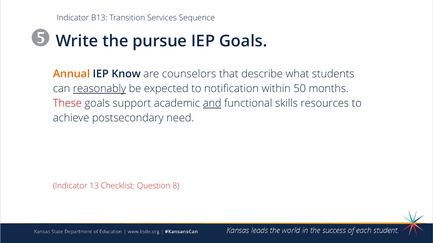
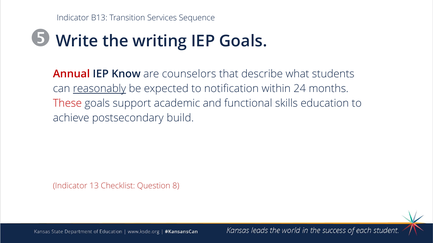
pursue: pursue -> writing
Annual colour: orange -> red
50: 50 -> 24
and underline: present -> none
resources: resources -> education
need: need -> build
